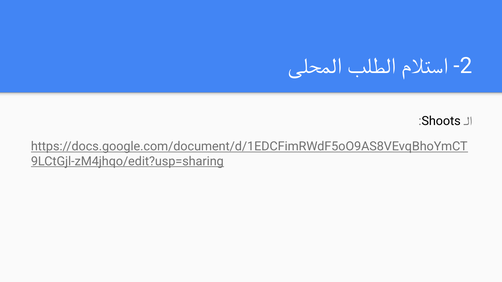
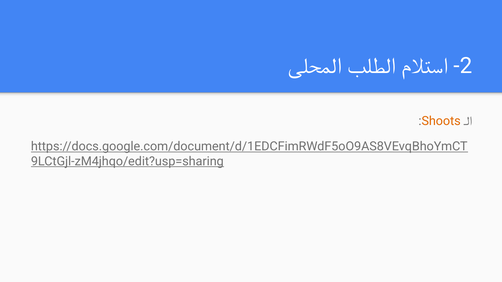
Shoots colour: black -> orange
